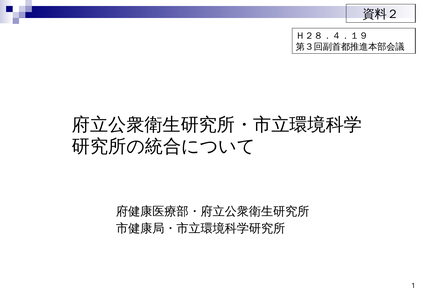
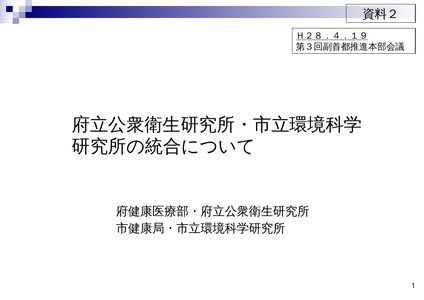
Ｈ２８．４．１９ underline: none -> present
